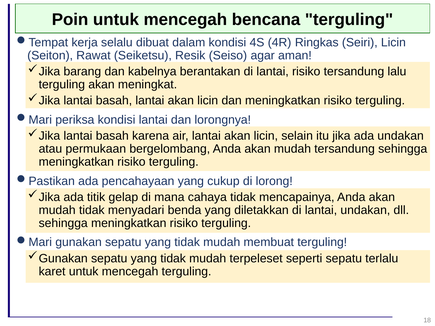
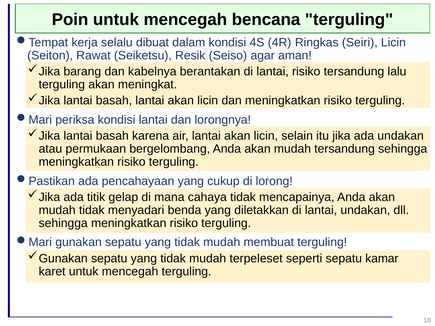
terlalu: terlalu -> kamar
